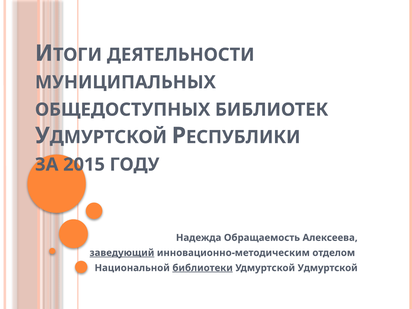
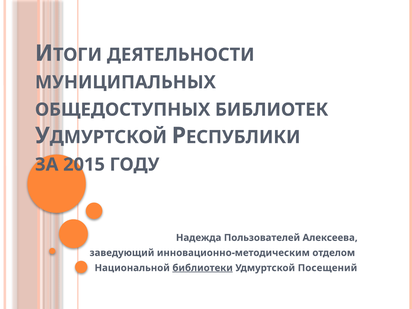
Обращаемость: Обращаемость -> Пользователей
заведующий underline: present -> none
Удмуртской Удмуртской: Удмуртской -> Посещений
